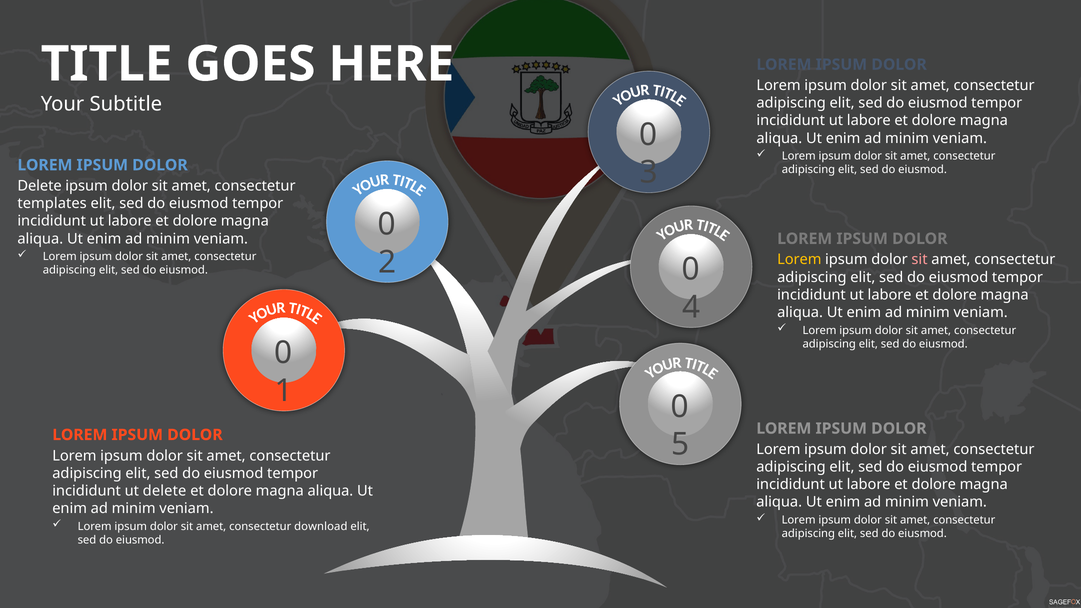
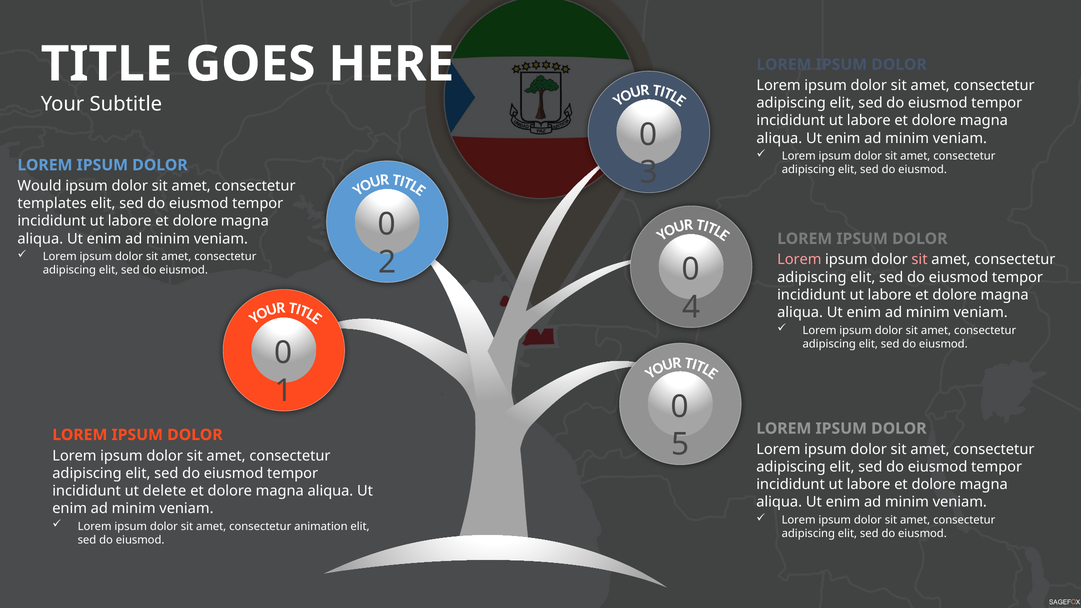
Delete at (40, 186): Delete -> Would
Lorem at (799, 260) colour: yellow -> pink
download: download -> animation
